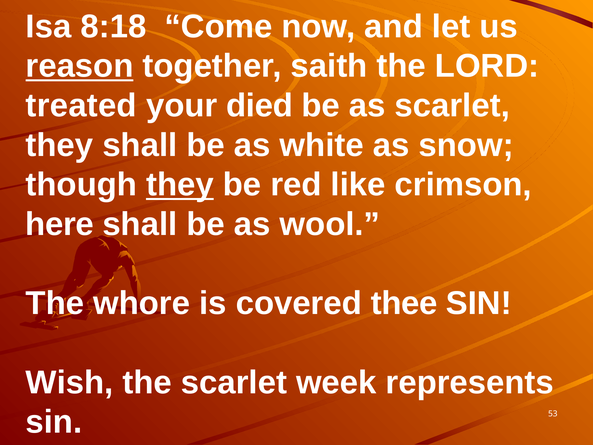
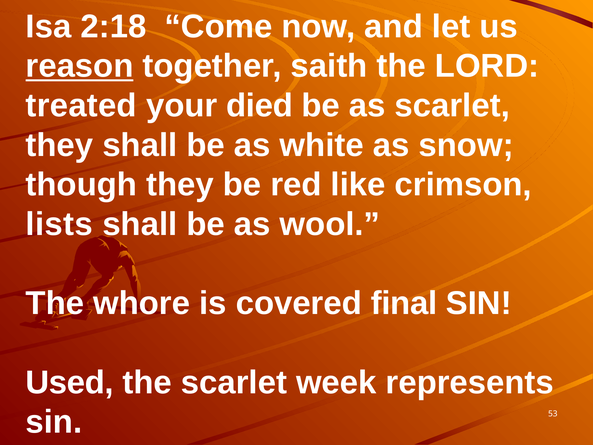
8:18: 8:18 -> 2:18
they at (180, 185) underline: present -> none
here: here -> lists
thee: thee -> final
Wish: Wish -> Used
